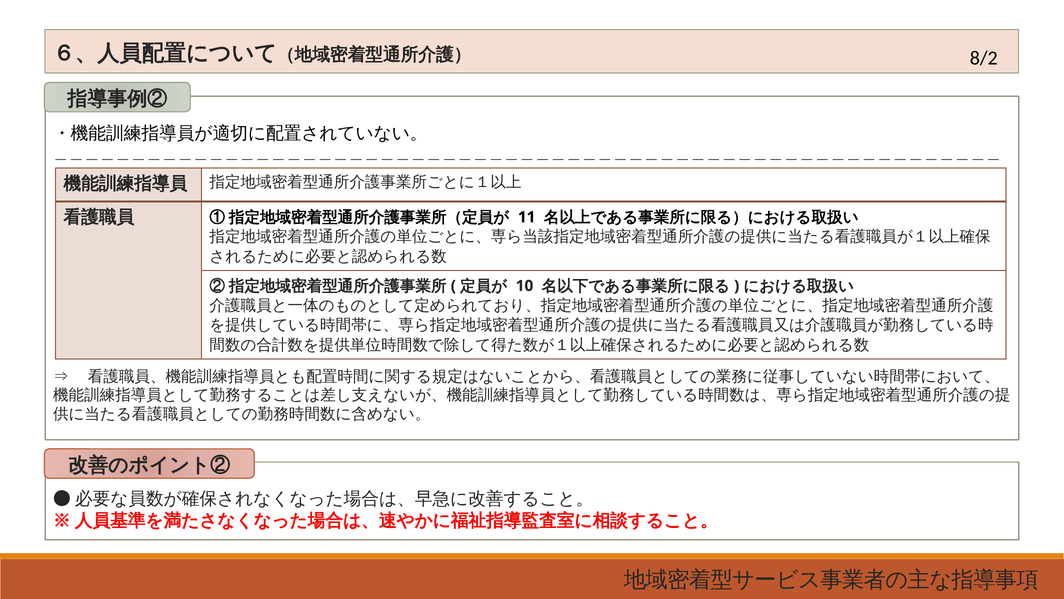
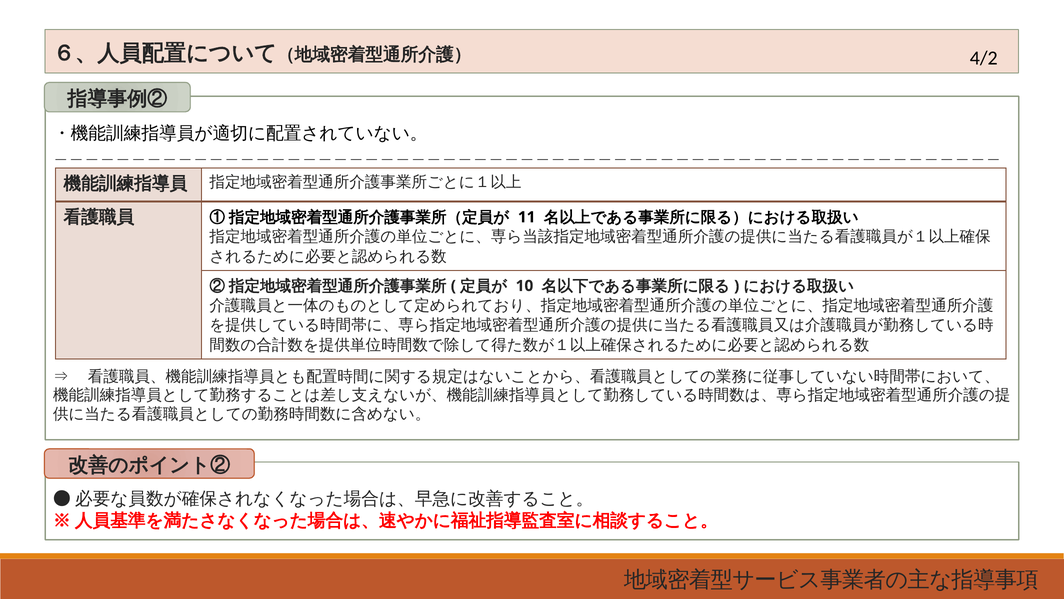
8/2: 8/2 -> 4/2
